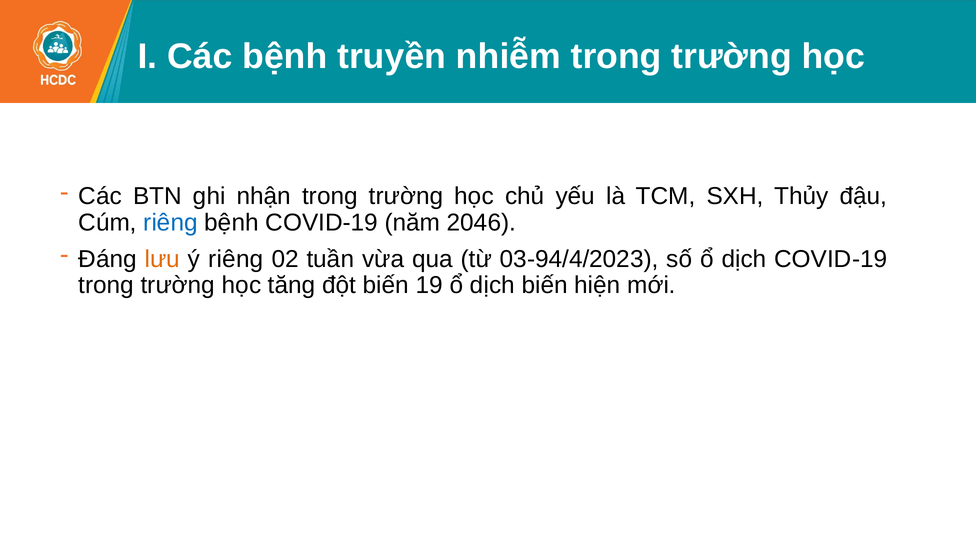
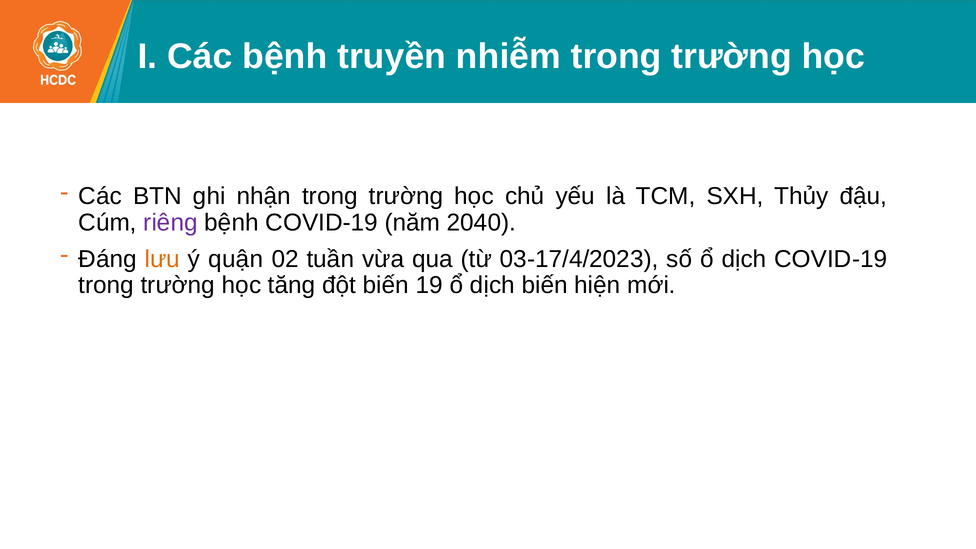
riêng at (171, 222) colour: blue -> purple
2046: 2046 -> 2040
ý riêng: riêng -> quận
03-94/4/2023: 03-94/4/2023 -> 03-17/4/2023
